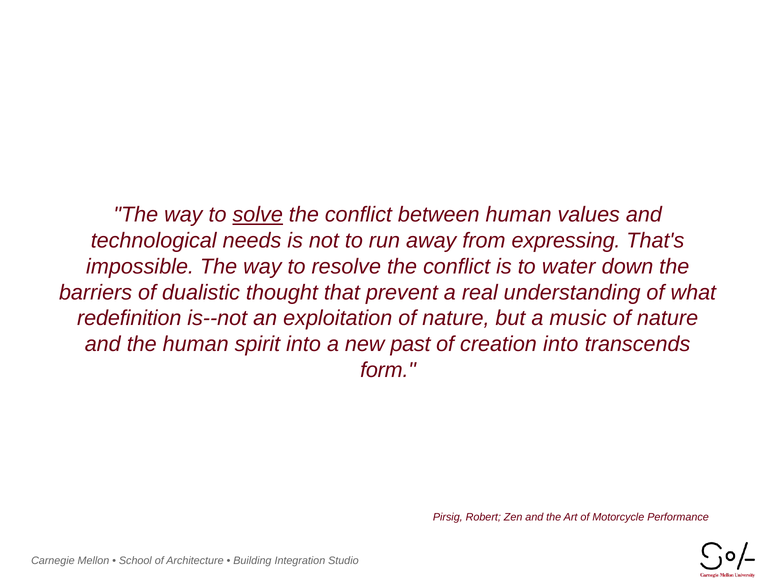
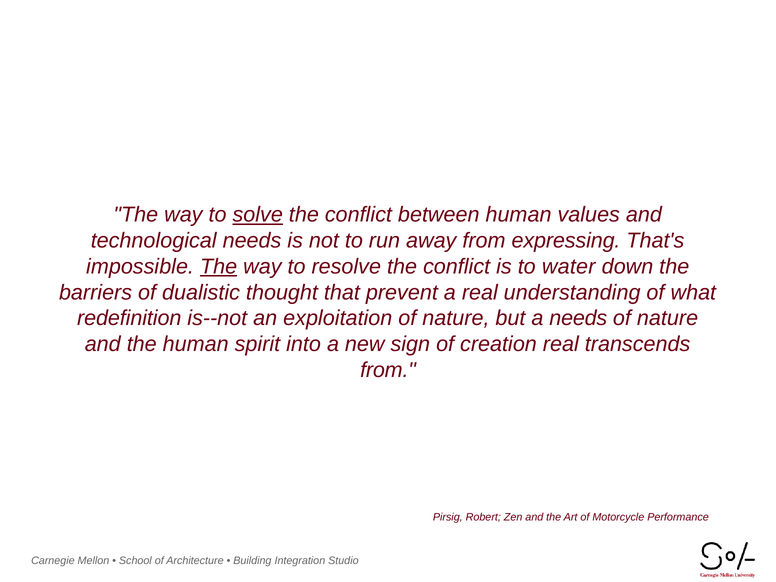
The at (219, 267) underline: none -> present
a music: music -> needs
past: past -> sign
creation into: into -> real
form at (388, 370): form -> from
